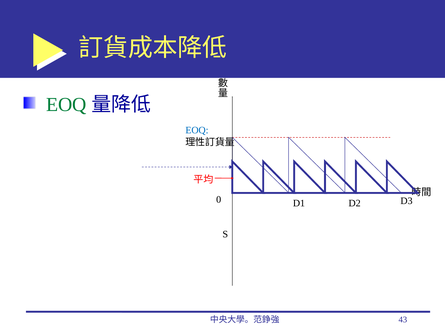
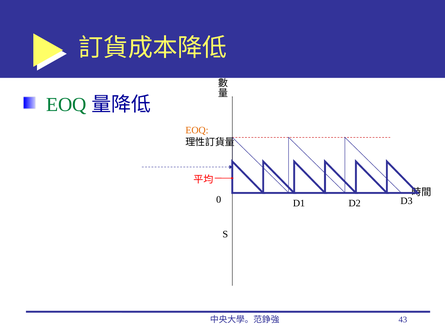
EOQ at (197, 130) colour: blue -> orange
